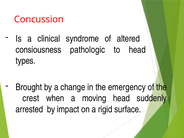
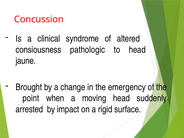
types: types -> jaune
crest: crest -> point
